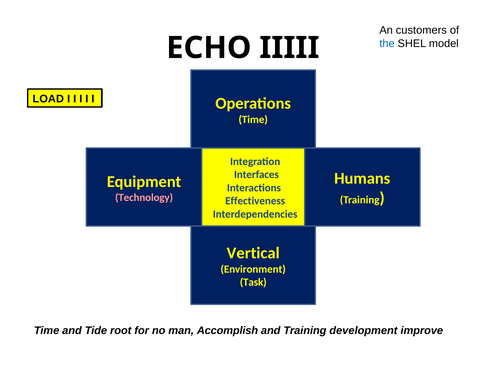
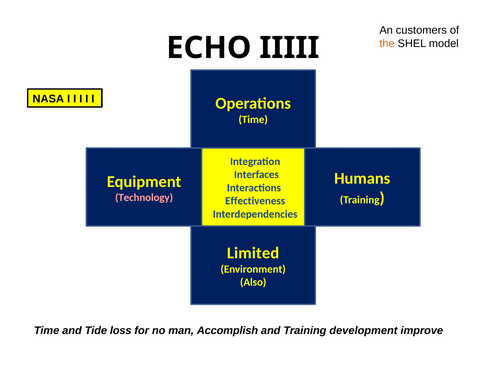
the colour: blue -> orange
LOAD: LOAD -> NASA
Vertical: Vertical -> Limited
Task: Task -> Also
root: root -> loss
